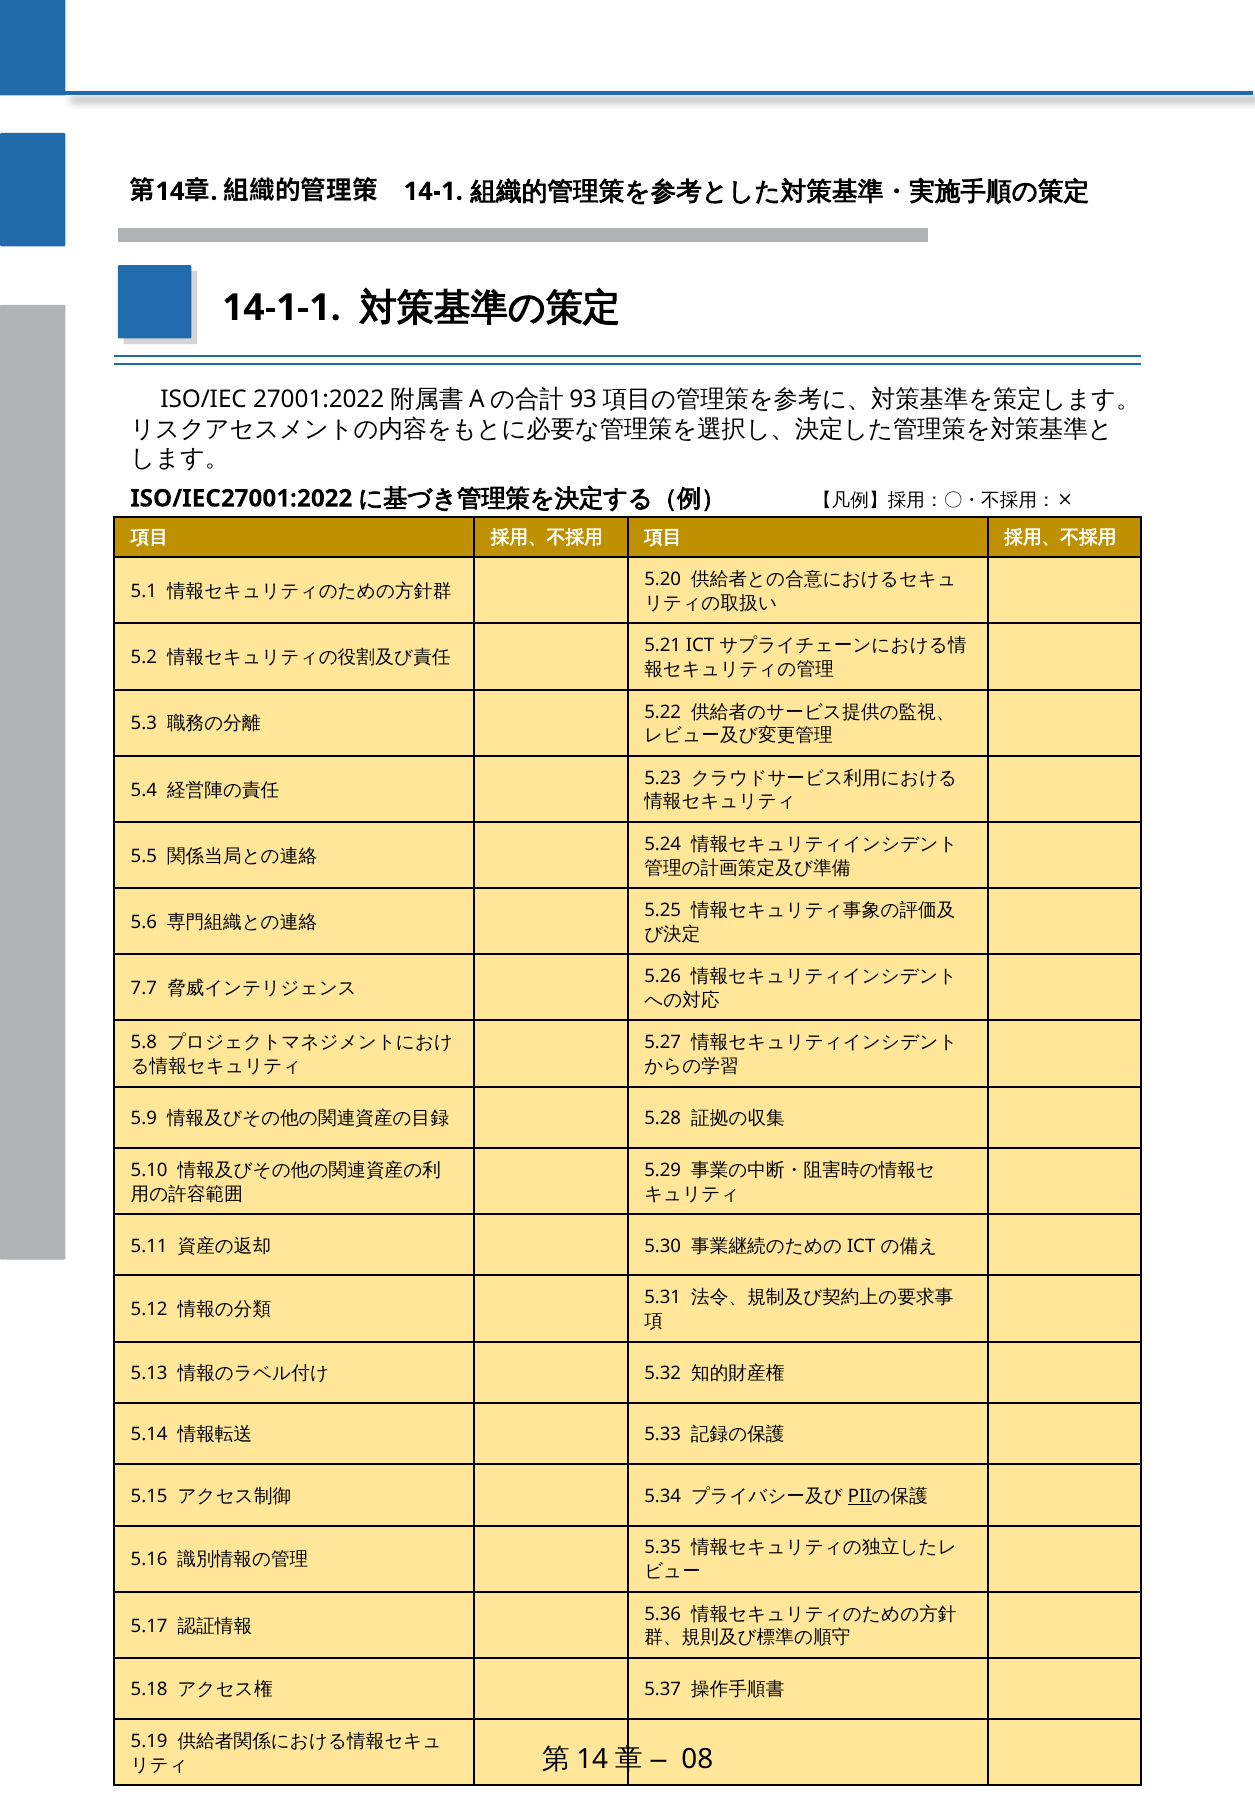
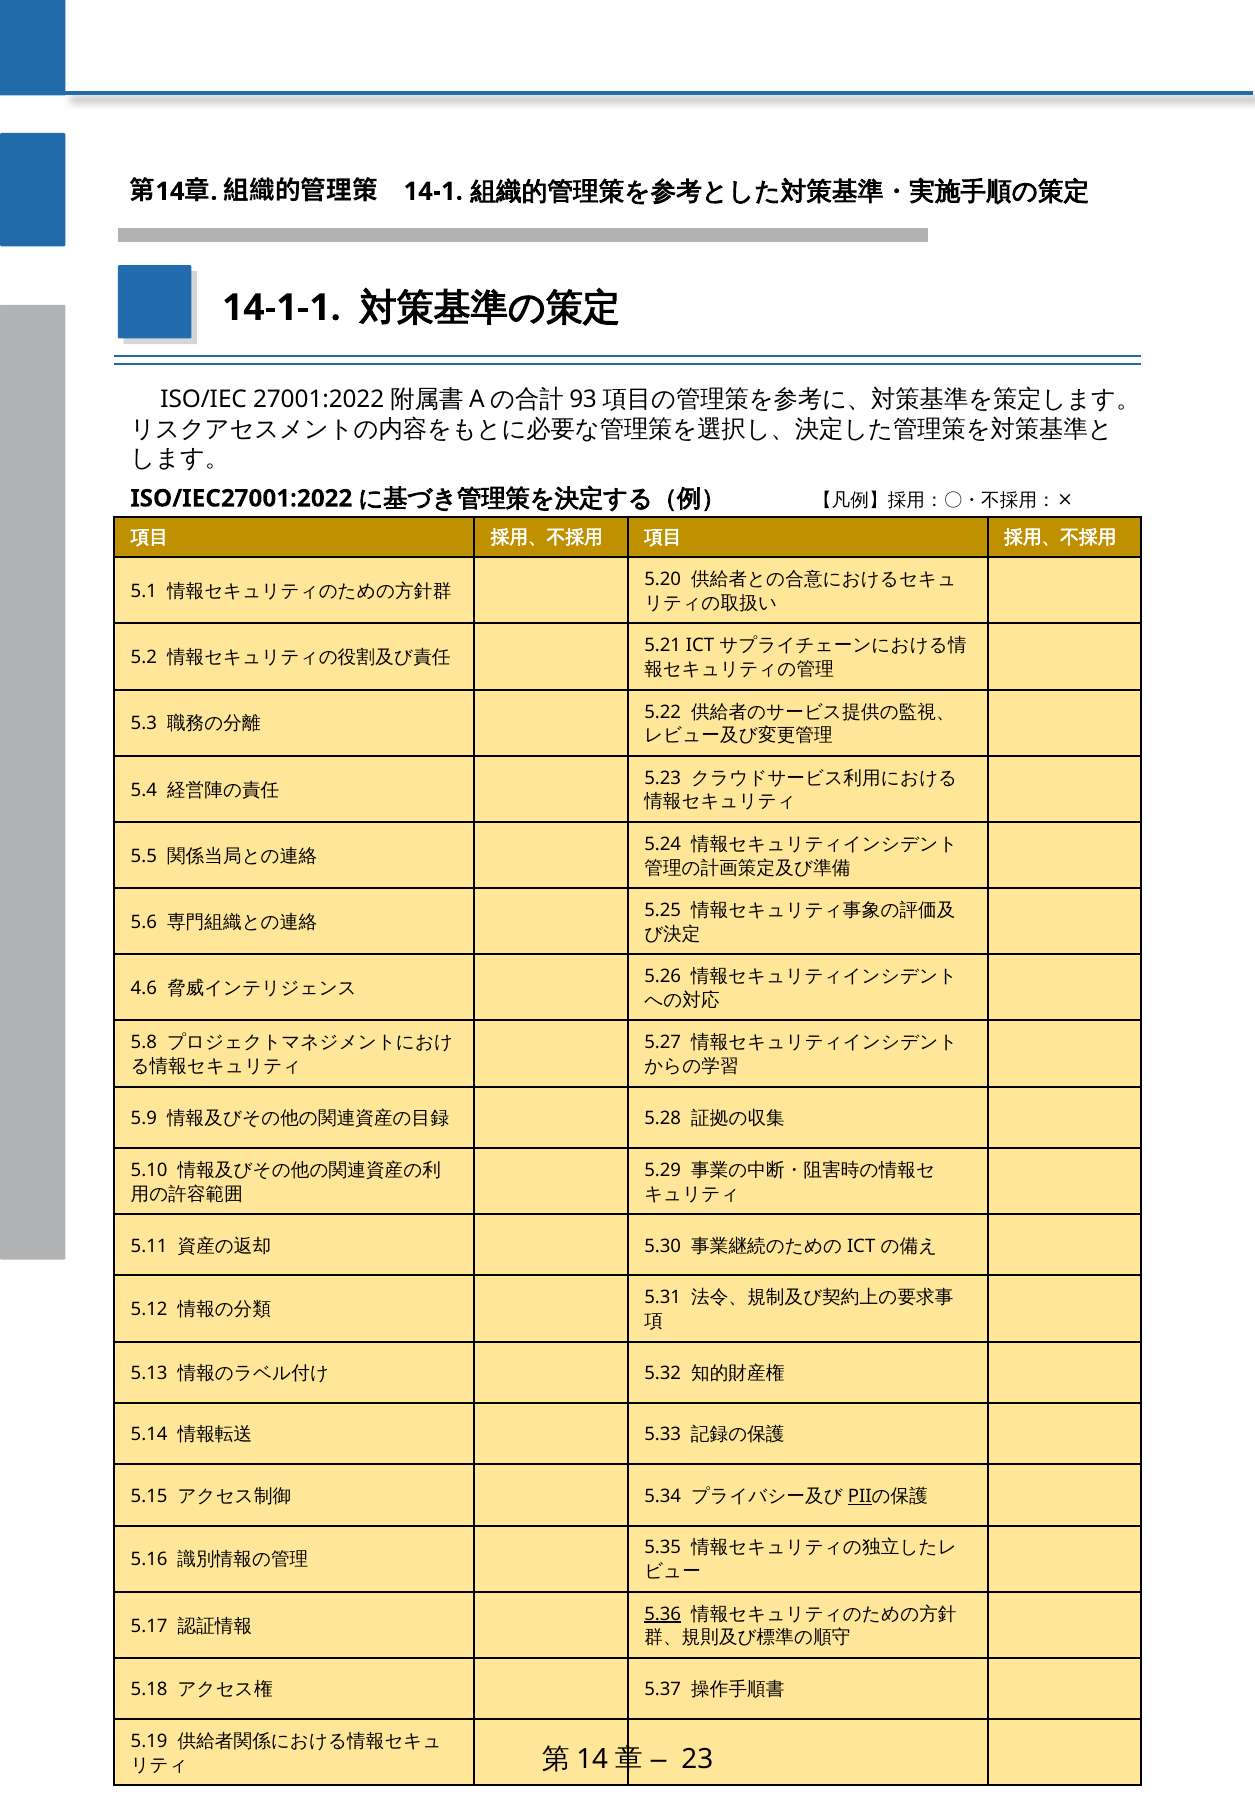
7.7: 7.7 -> 4.6
5.36 underline: none -> present
08: 08 -> 23
